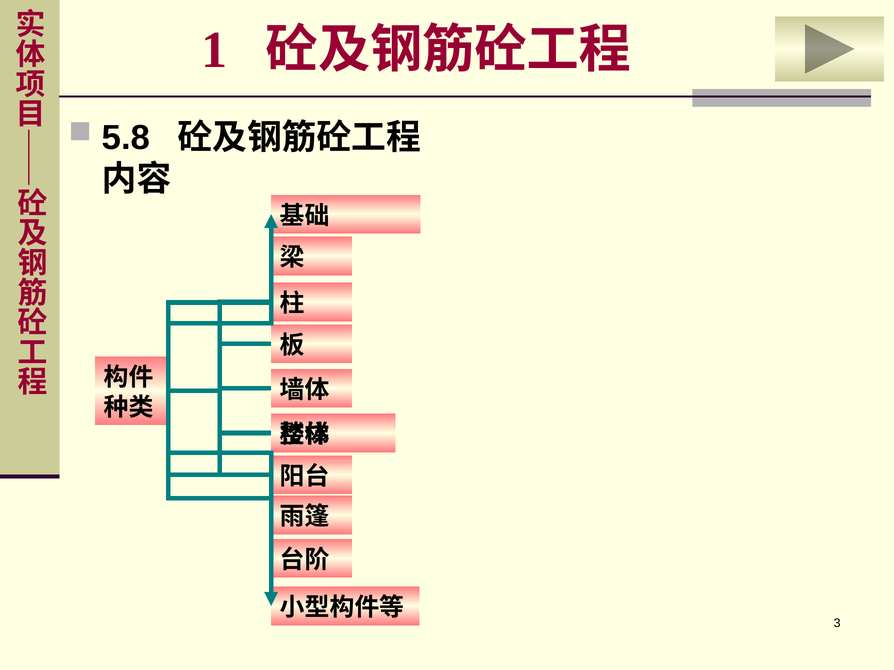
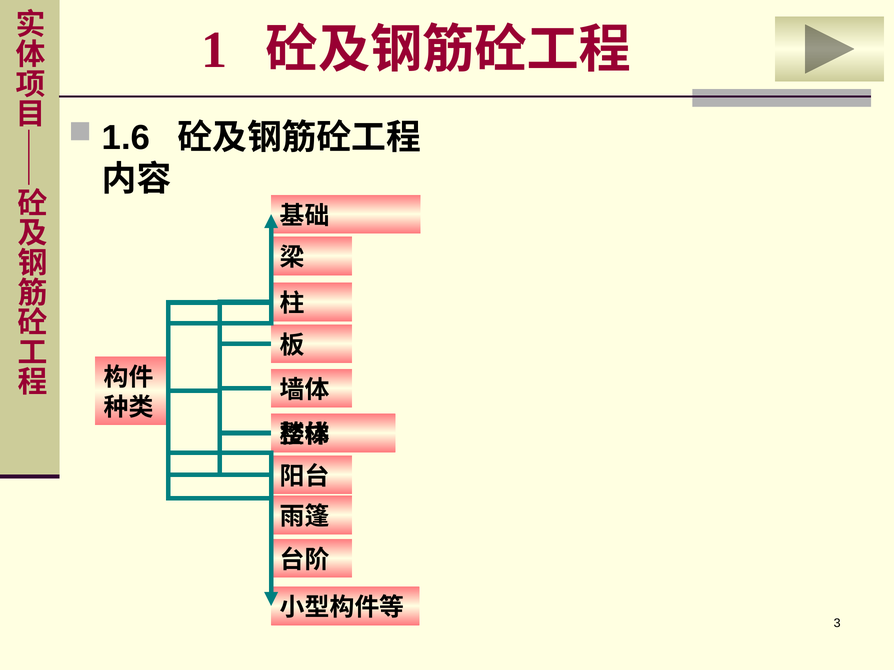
5.8: 5.8 -> 1.6
